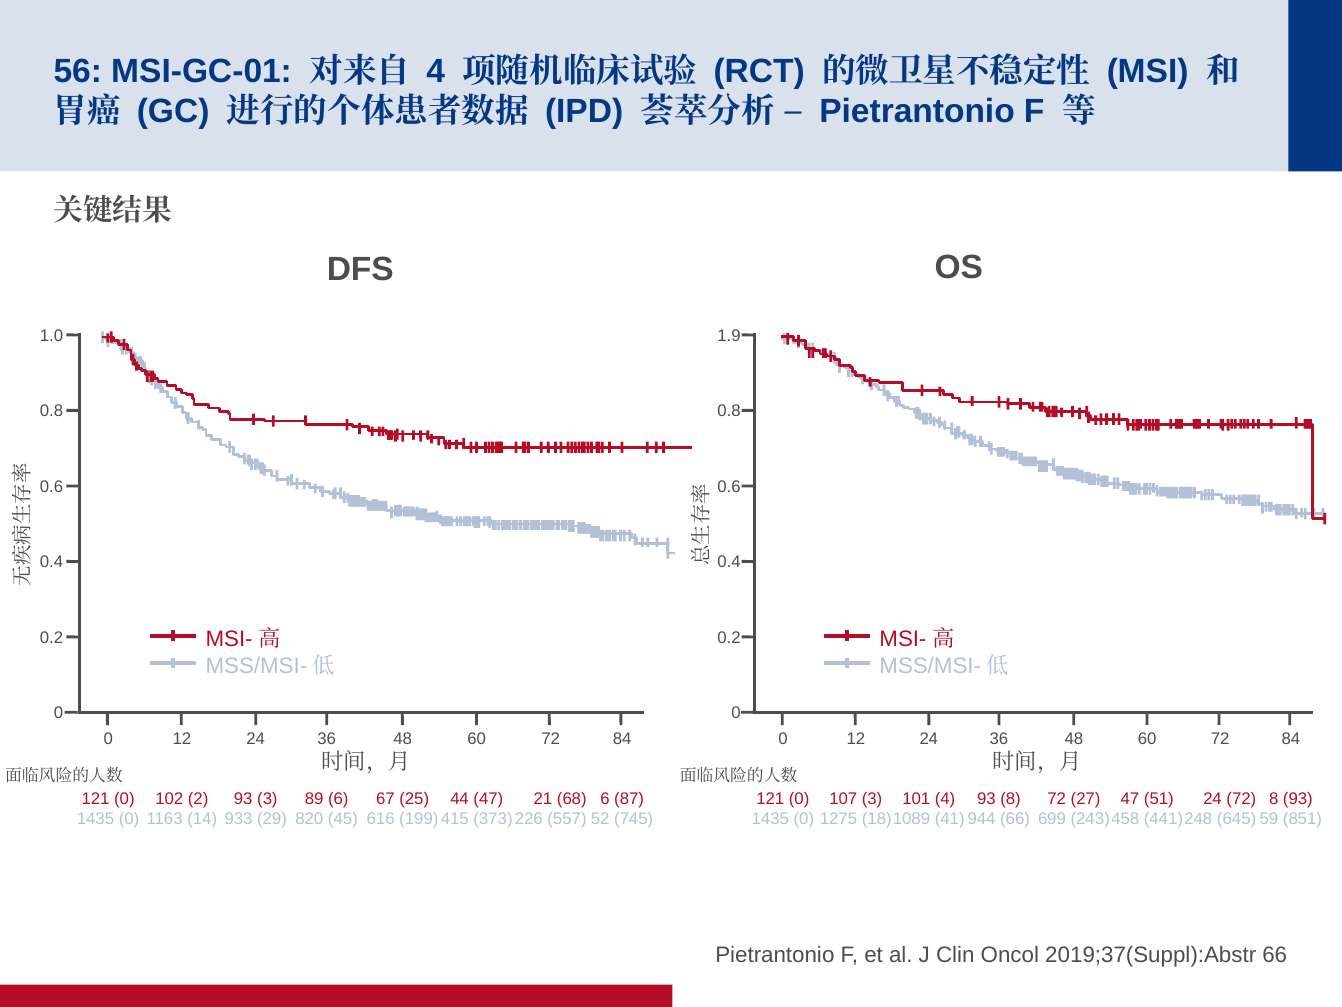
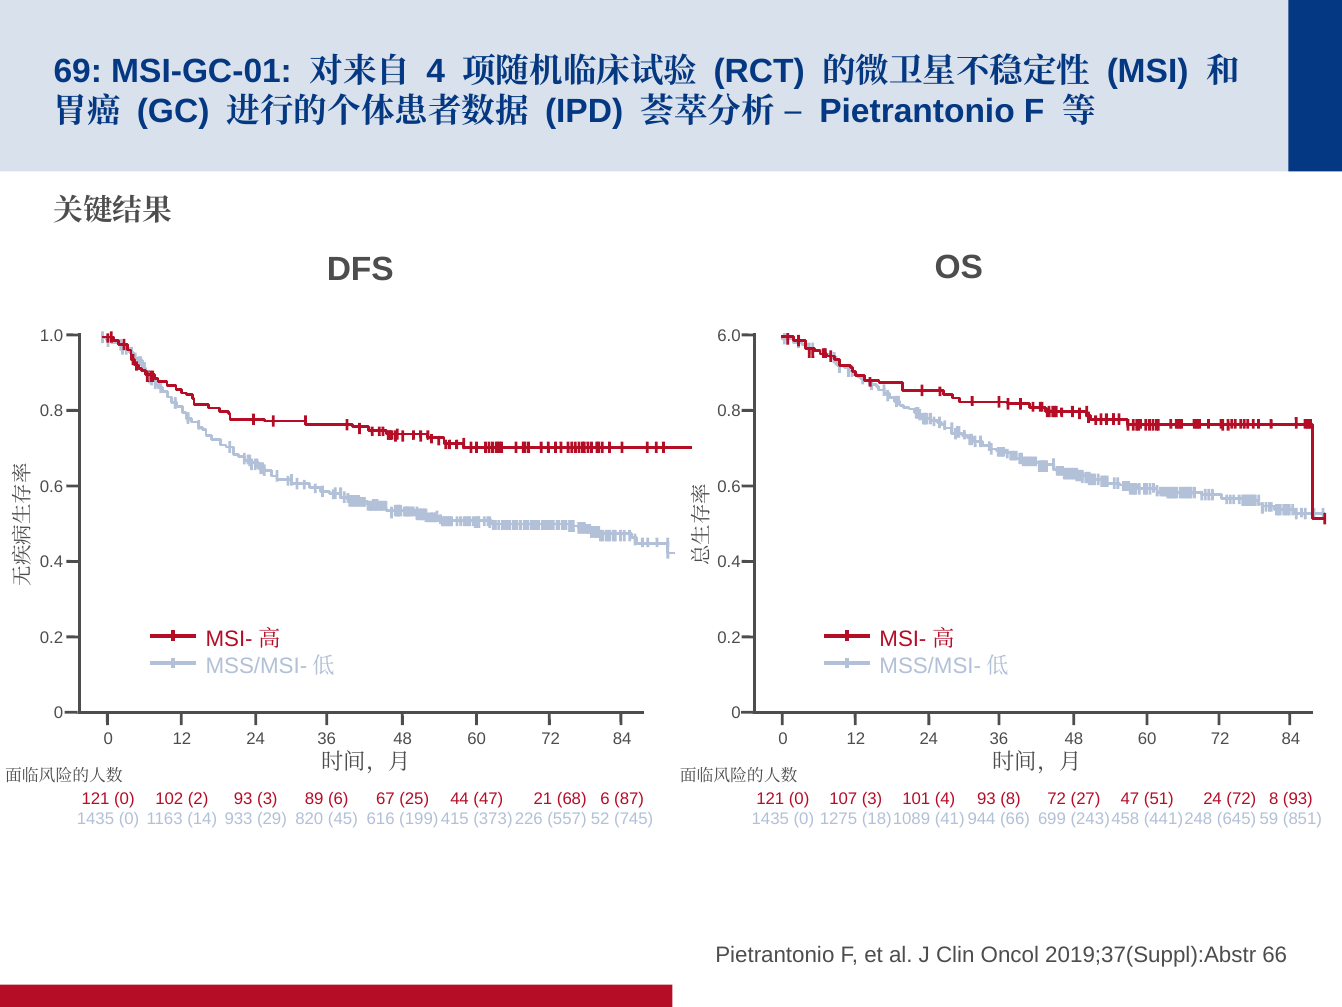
56: 56 -> 69
1.9: 1.9 -> 6.0
